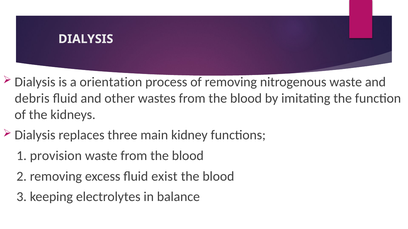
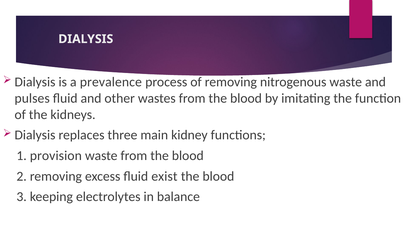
orientation: orientation -> prevalence
debris: debris -> pulses
